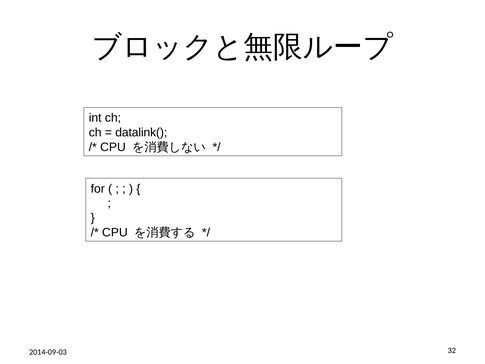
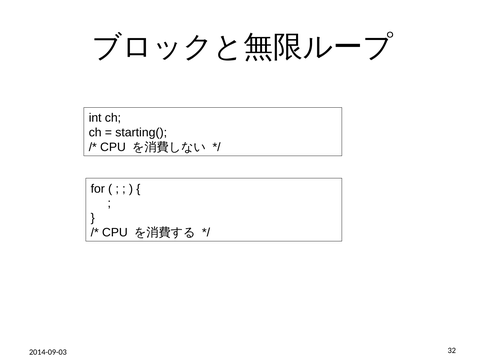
datalink(: datalink( -> starting(
